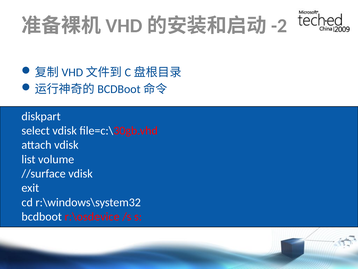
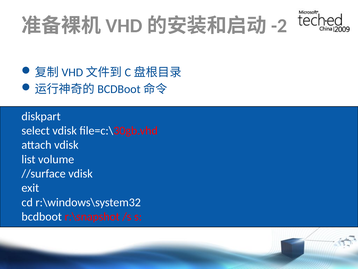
r:\osdevice: r:\osdevice -> r:\snapshot
